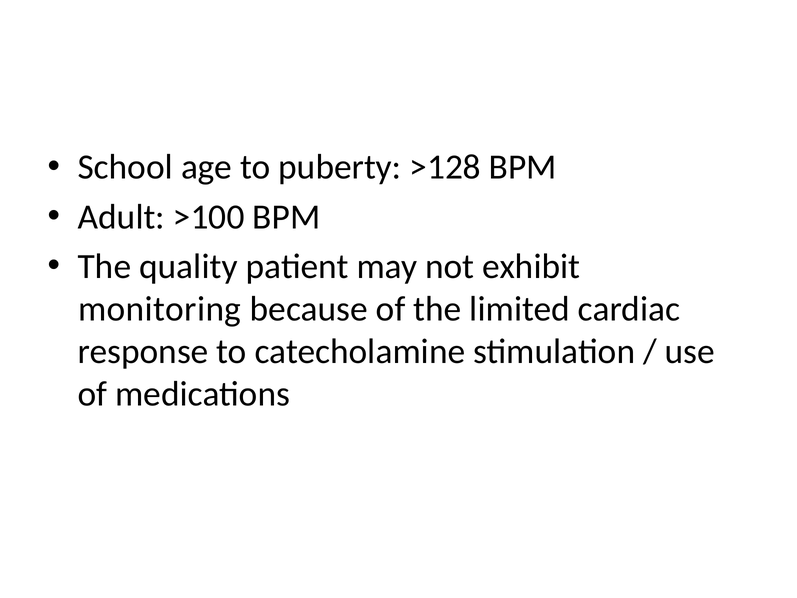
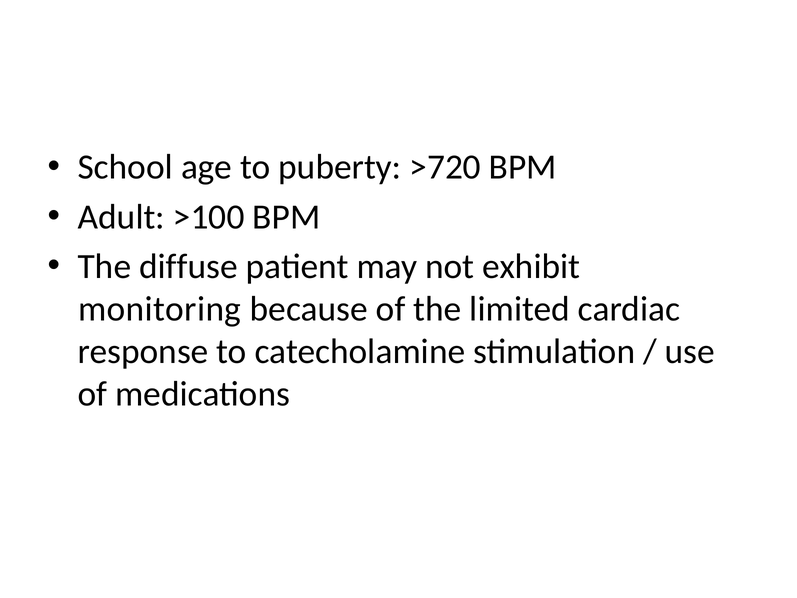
>128: >128 -> >720
quality: quality -> diffuse
